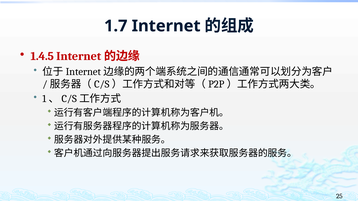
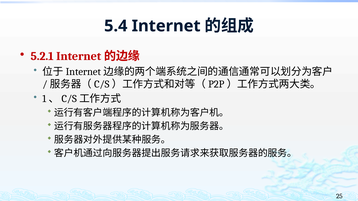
1.7: 1.7 -> 5.4
1.4.5: 1.4.5 -> 5.2.1
